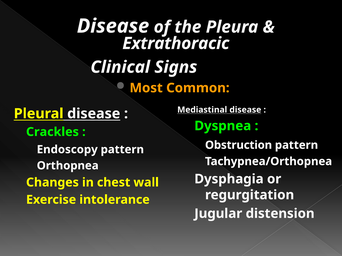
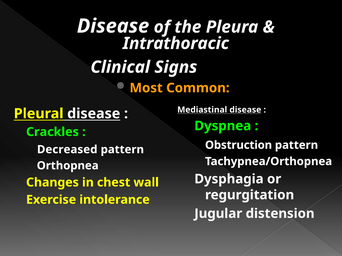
Extrathoracic: Extrathoracic -> Intrathoracic
Endoscopy: Endoscopy -> Decreased
